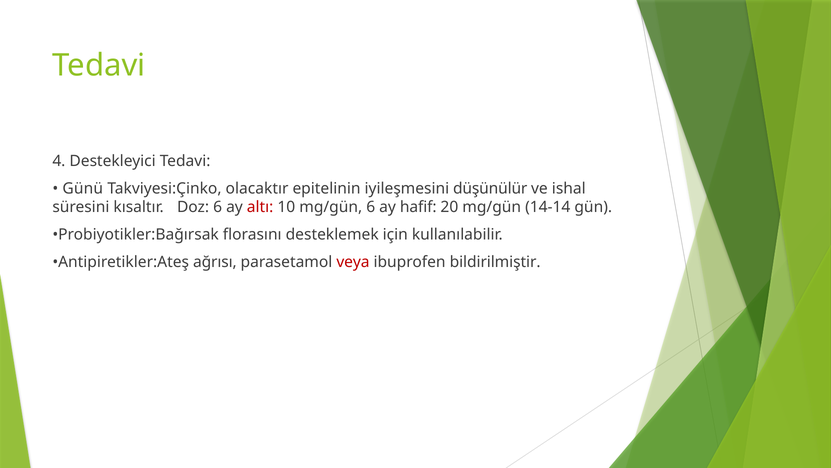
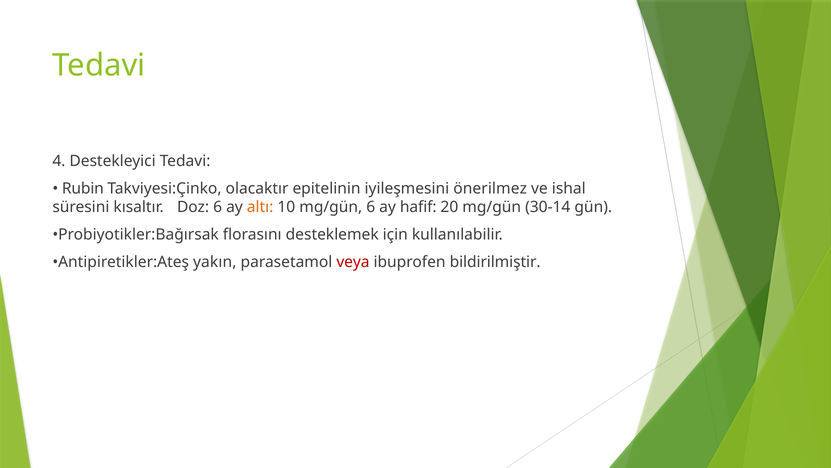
Günü: Günü -> Rubin
düşünülür: düşünülür -> önerilmez
altı colour: red -> orange
14-14: 14-14 -> 30-14
ağrısı: ağrısı -> yakın
